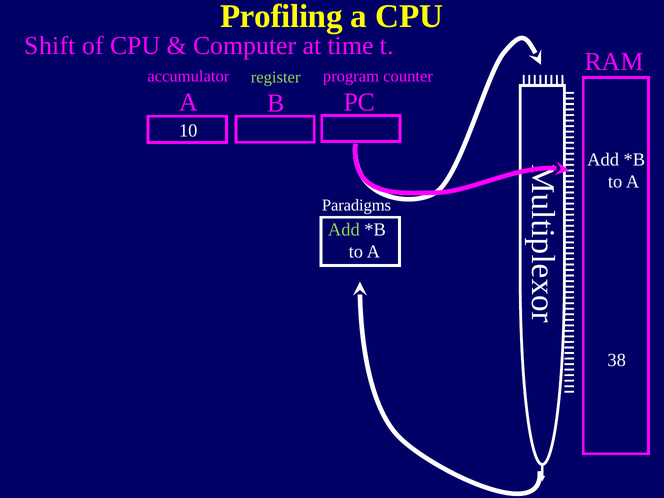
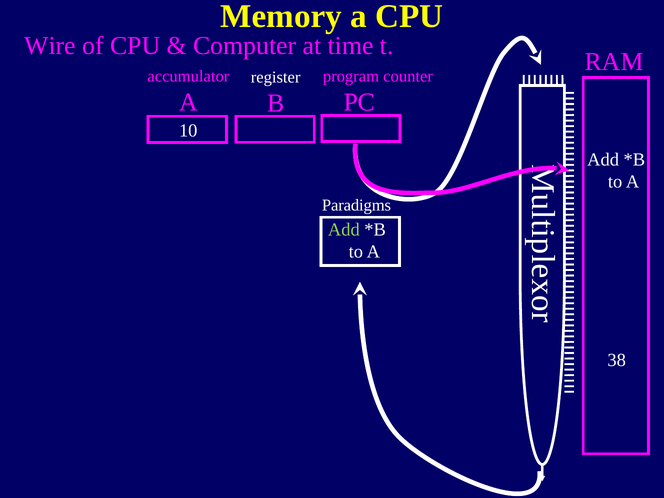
Profiling: Profiling -> Memory
Shift: Shift -> Wire
register colour: light green -> white
